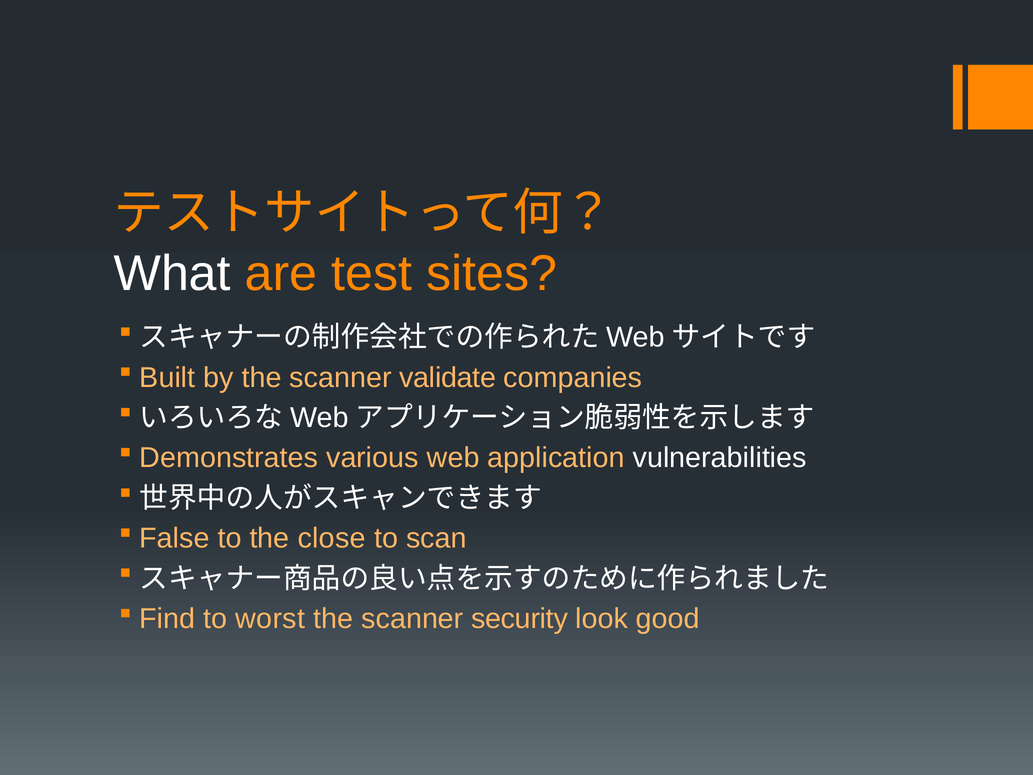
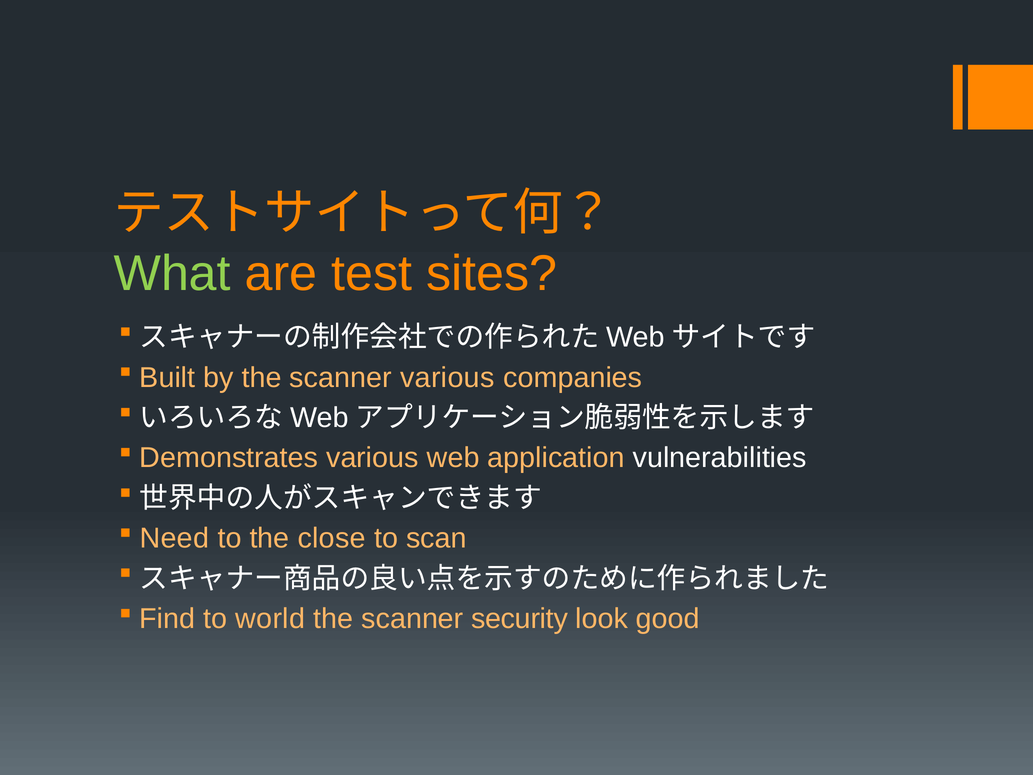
What colour: white -> light green
scanner validate: validate -> various
False: False -> Need
worst: worst -> world
